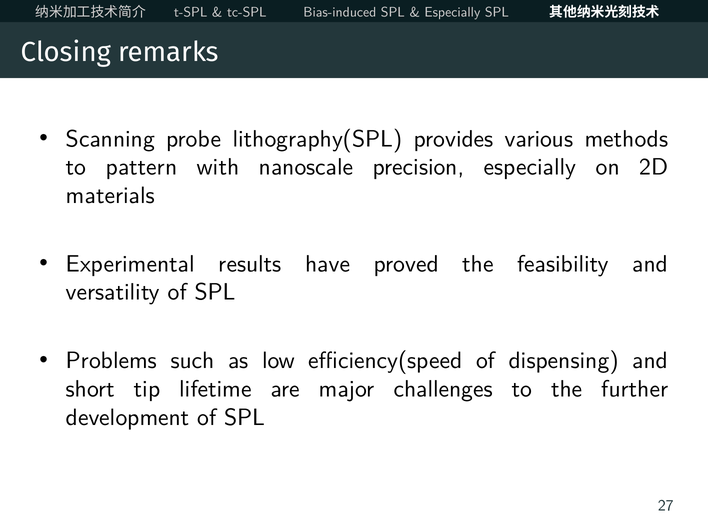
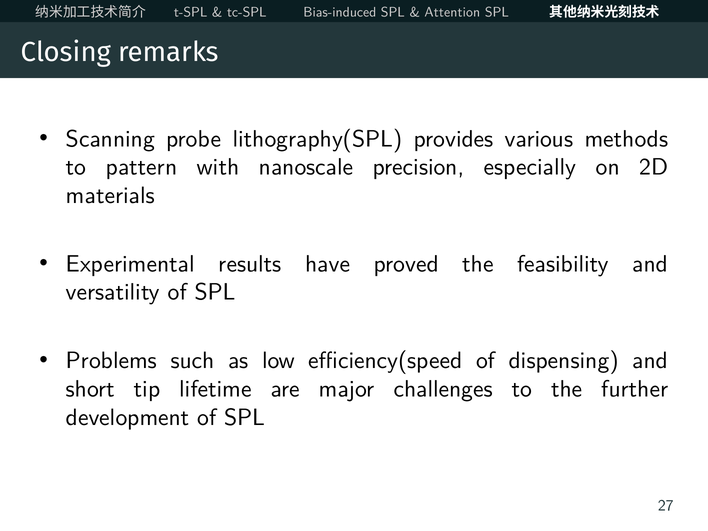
Especially at (452, 12): Especially -> Attention
